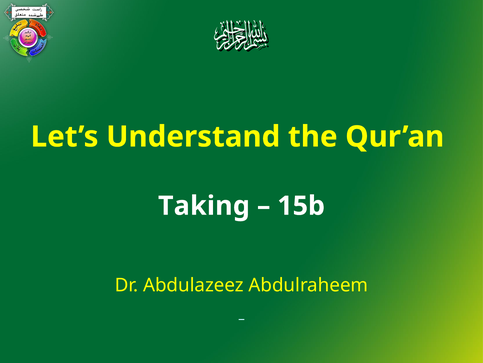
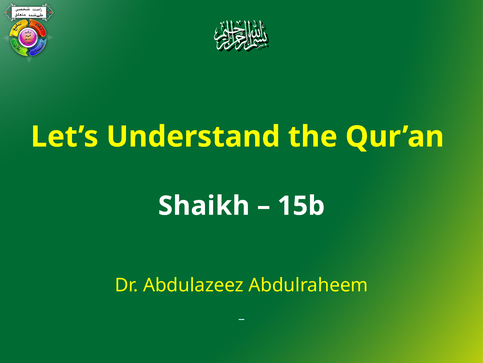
Taking: Taking -> Shaikh
